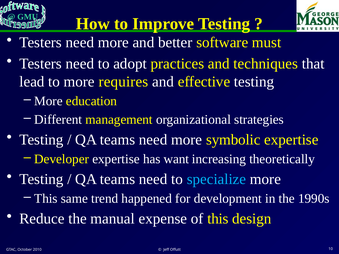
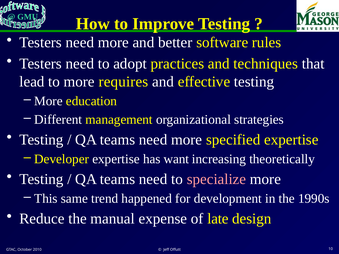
must: must -> rules
symbolic: symbolic -> specified
specialize colour: light blue -> pink
of this: this -> late
